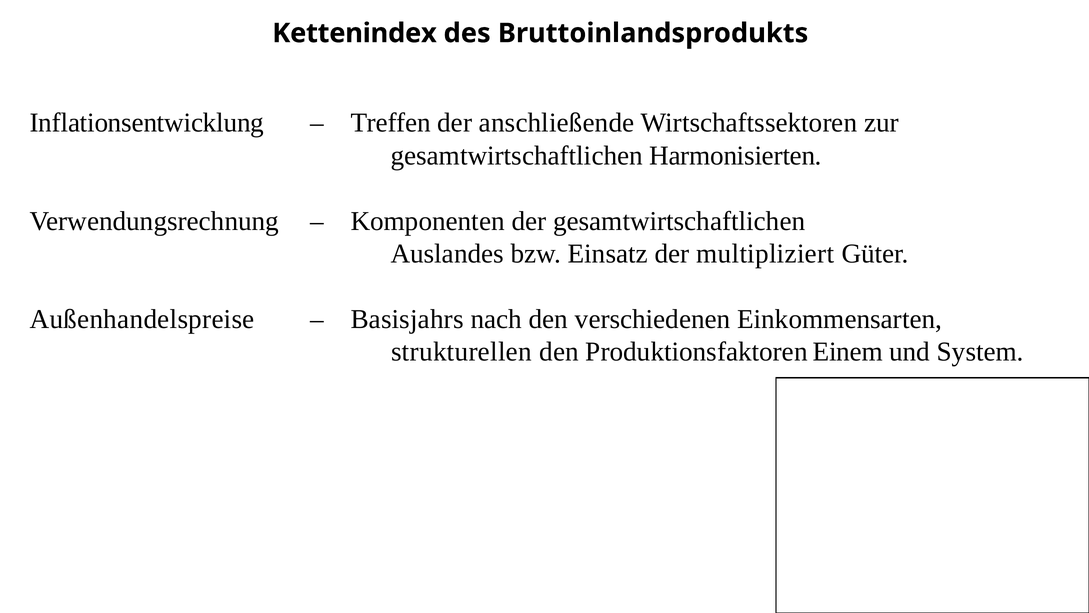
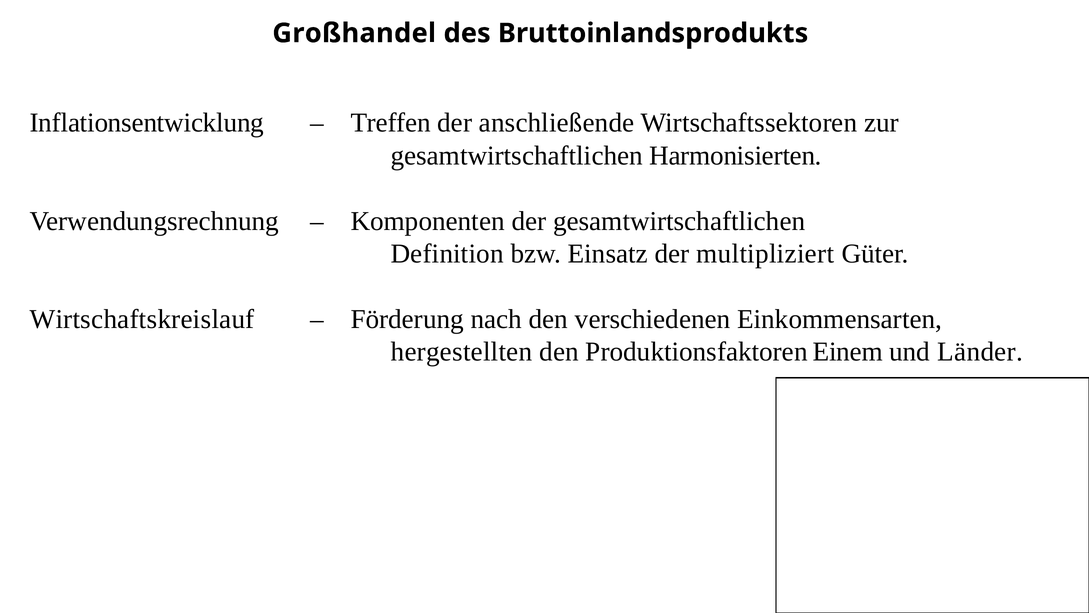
Kettenindex: Kettenindex -> Großhandel
Auslandes: Auslandes -> Definition
Außenhandelspreise: Außenhandelspreise -> Wirtschaftskreislauf
Basisjahrs: Basisjahrs -> Förderung
strukturellen: strukturellen -> hergestellten
System: System -> Länder
